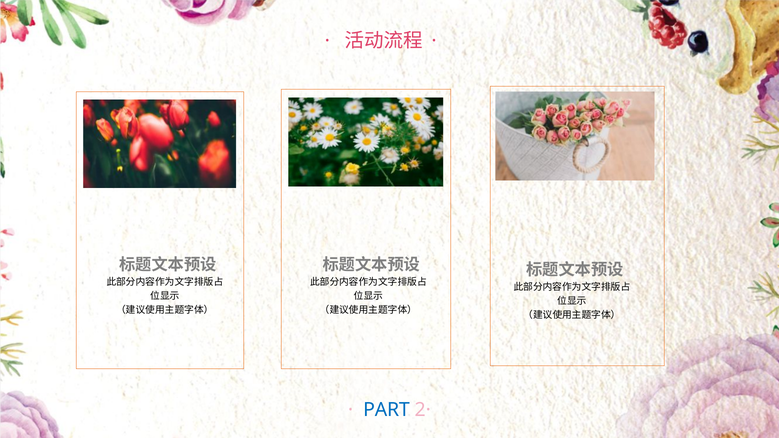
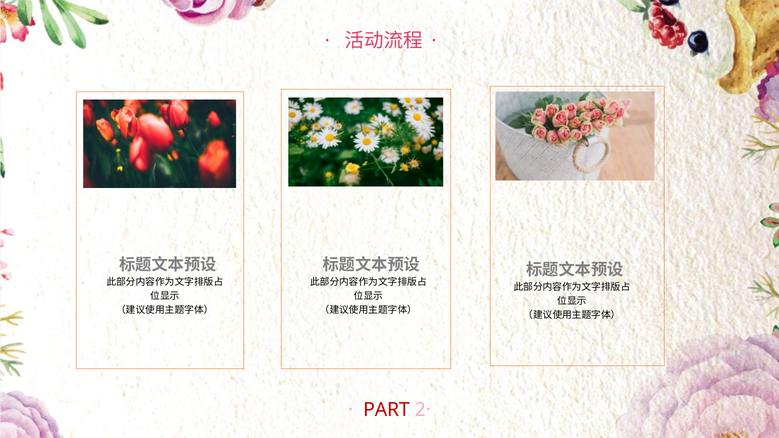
PART colour: blue -> red
